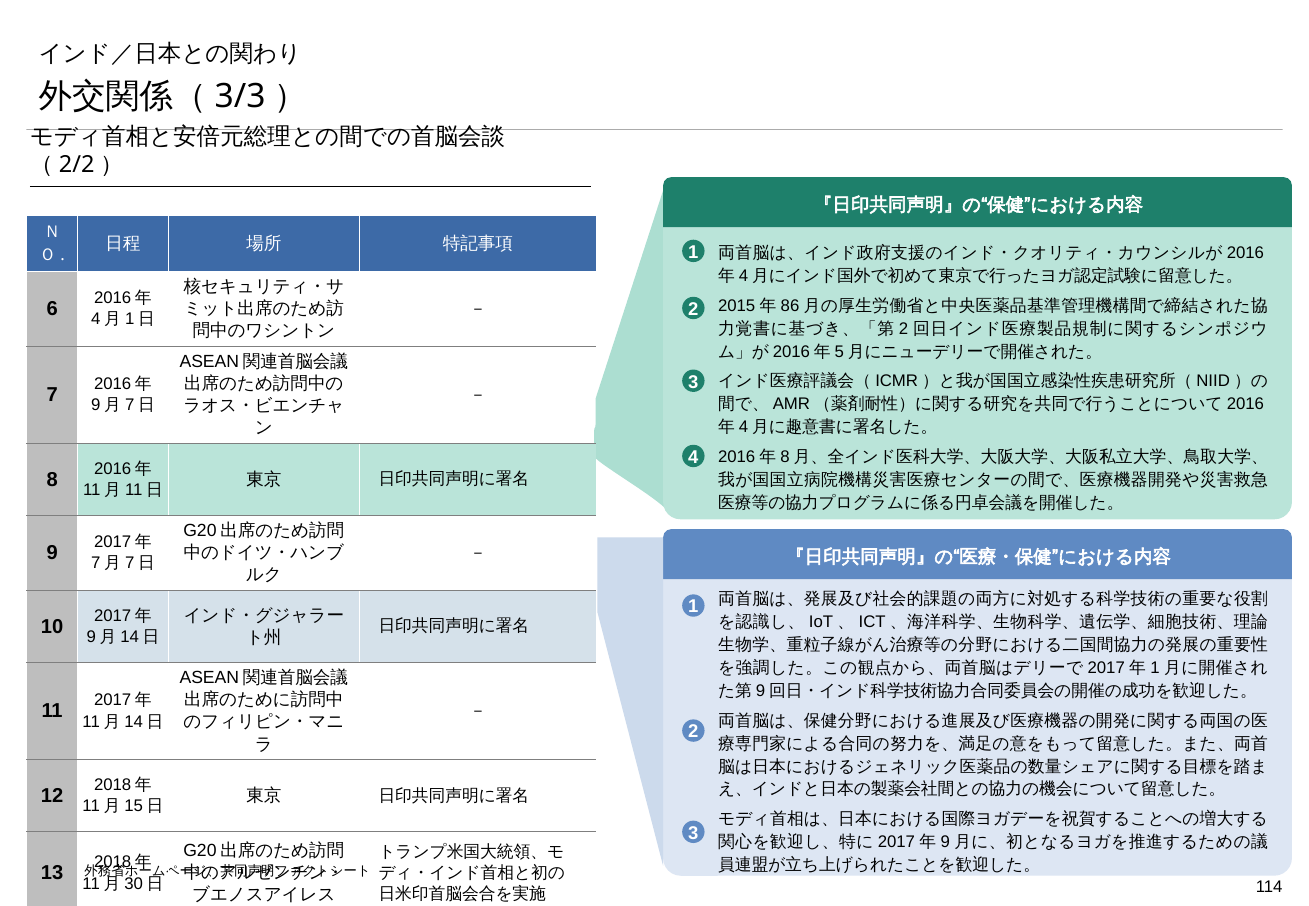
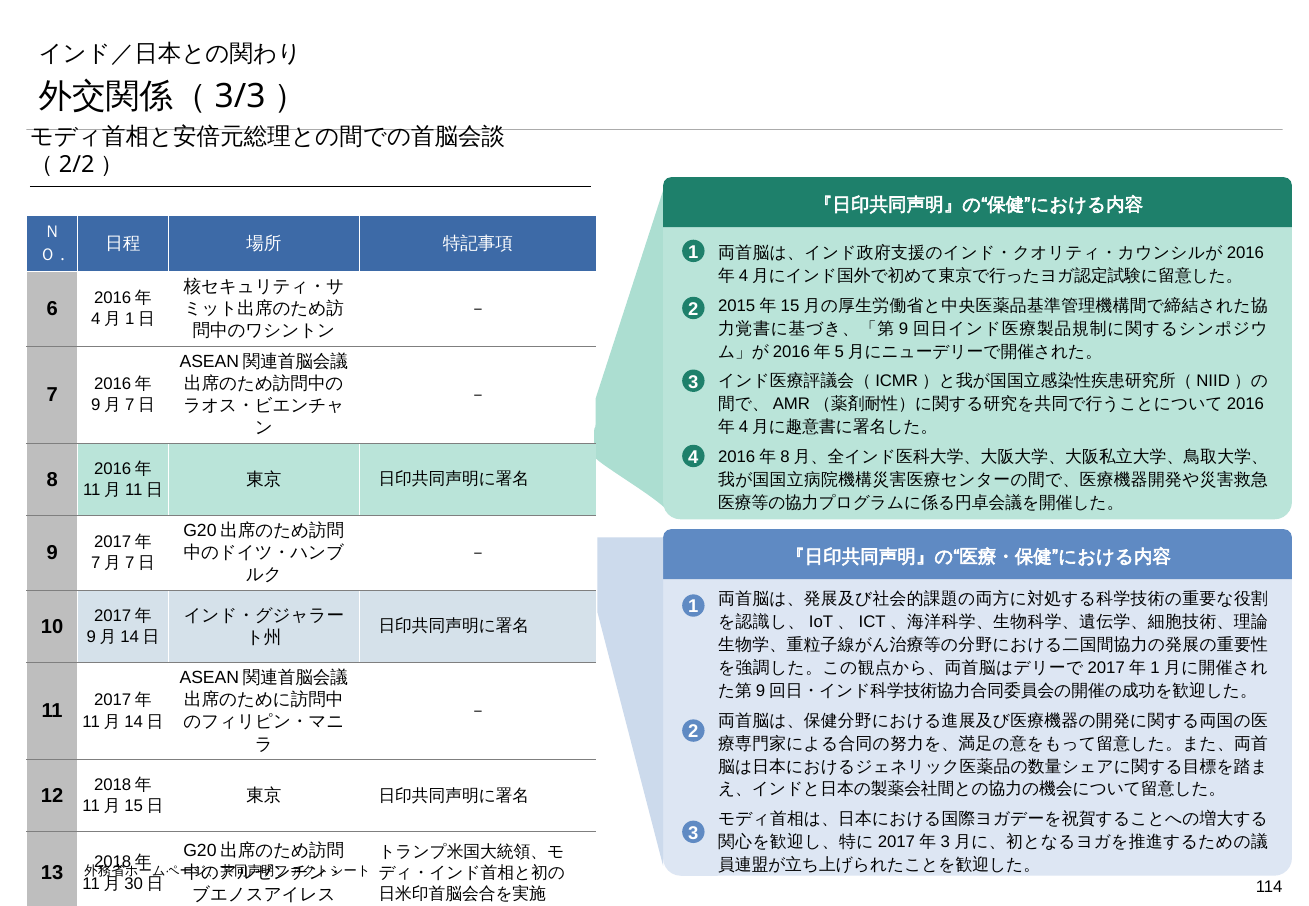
86: 86 -> 15
2 at (904, 329): 2 -> 9
9 at (945, 842): 9 -> 3
